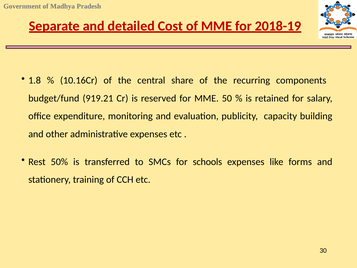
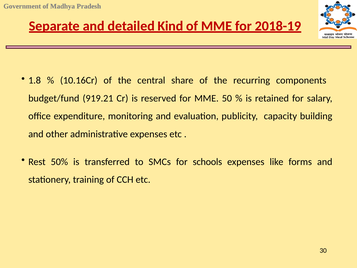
Cost: Cost -> Kind
